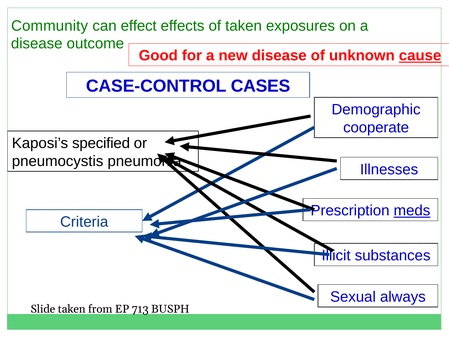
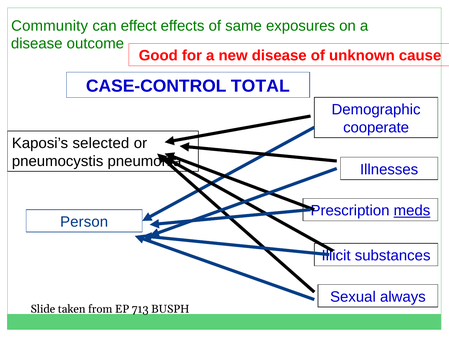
of taken: taken -> same
cause underline: present -> none
CASES: CASES -> TOTAL
specified: specified -> selected
Criteria: Criteria -> Person
